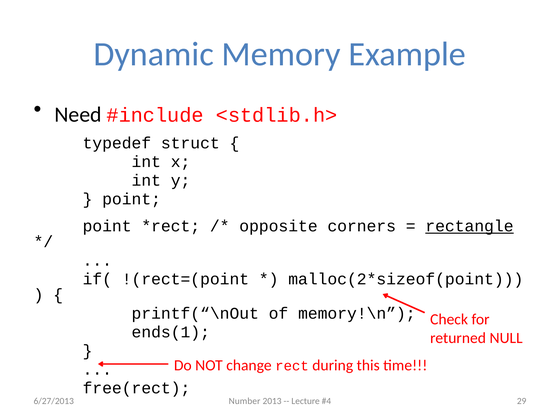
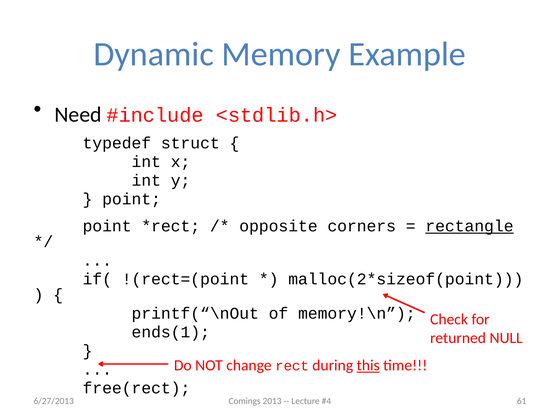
this underline: none -> present
Number: Number -> Comings
29: 29 -> 61
